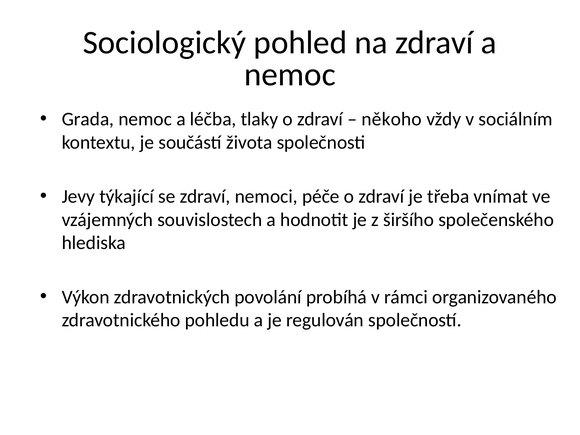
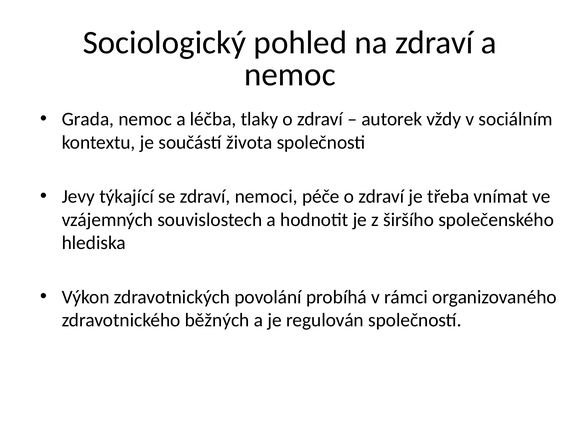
někoho: někoho -> autorek
pohledu: pohledu -> běžných
